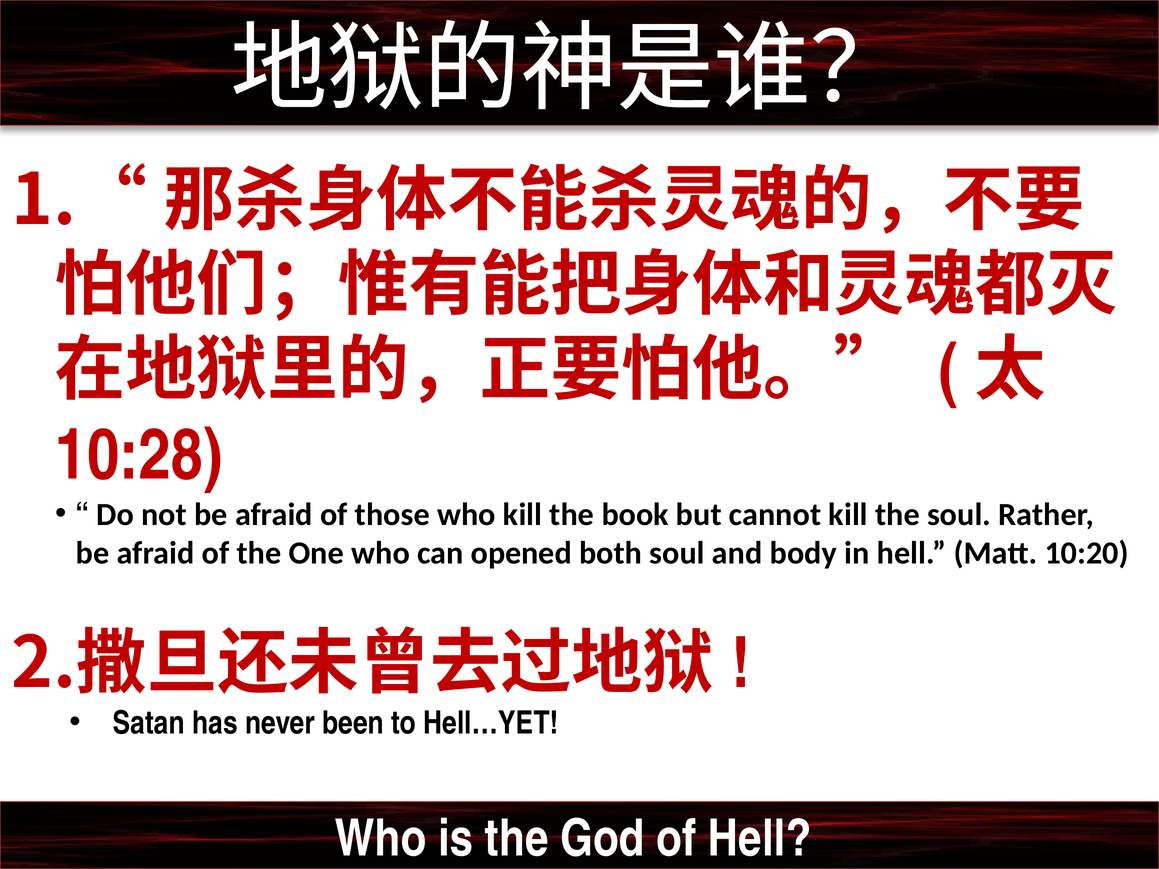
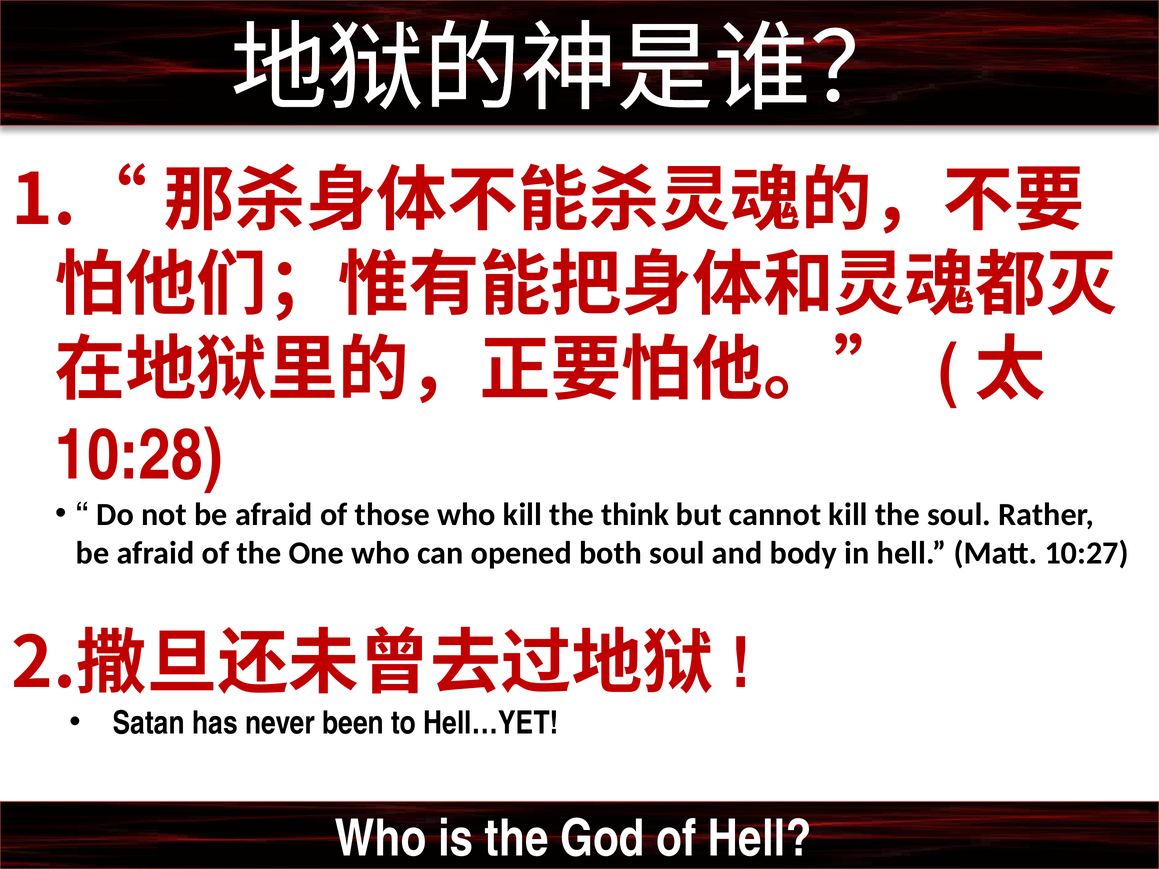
book: book -> think
10:20: 10:20 -> 10:27
